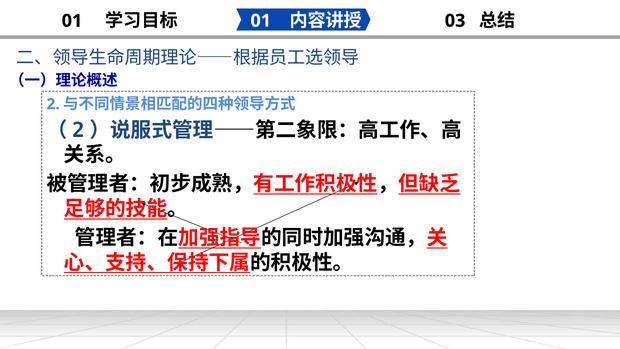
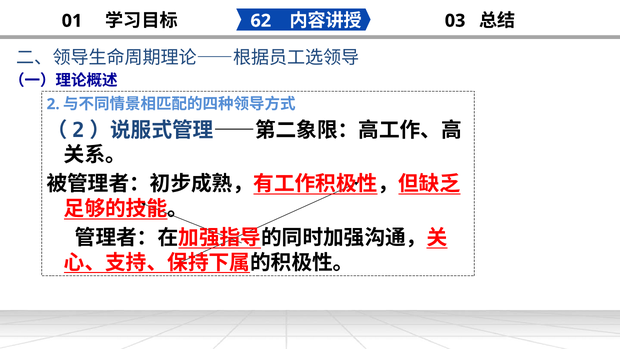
01 at (261, 21): 01 -> 62
